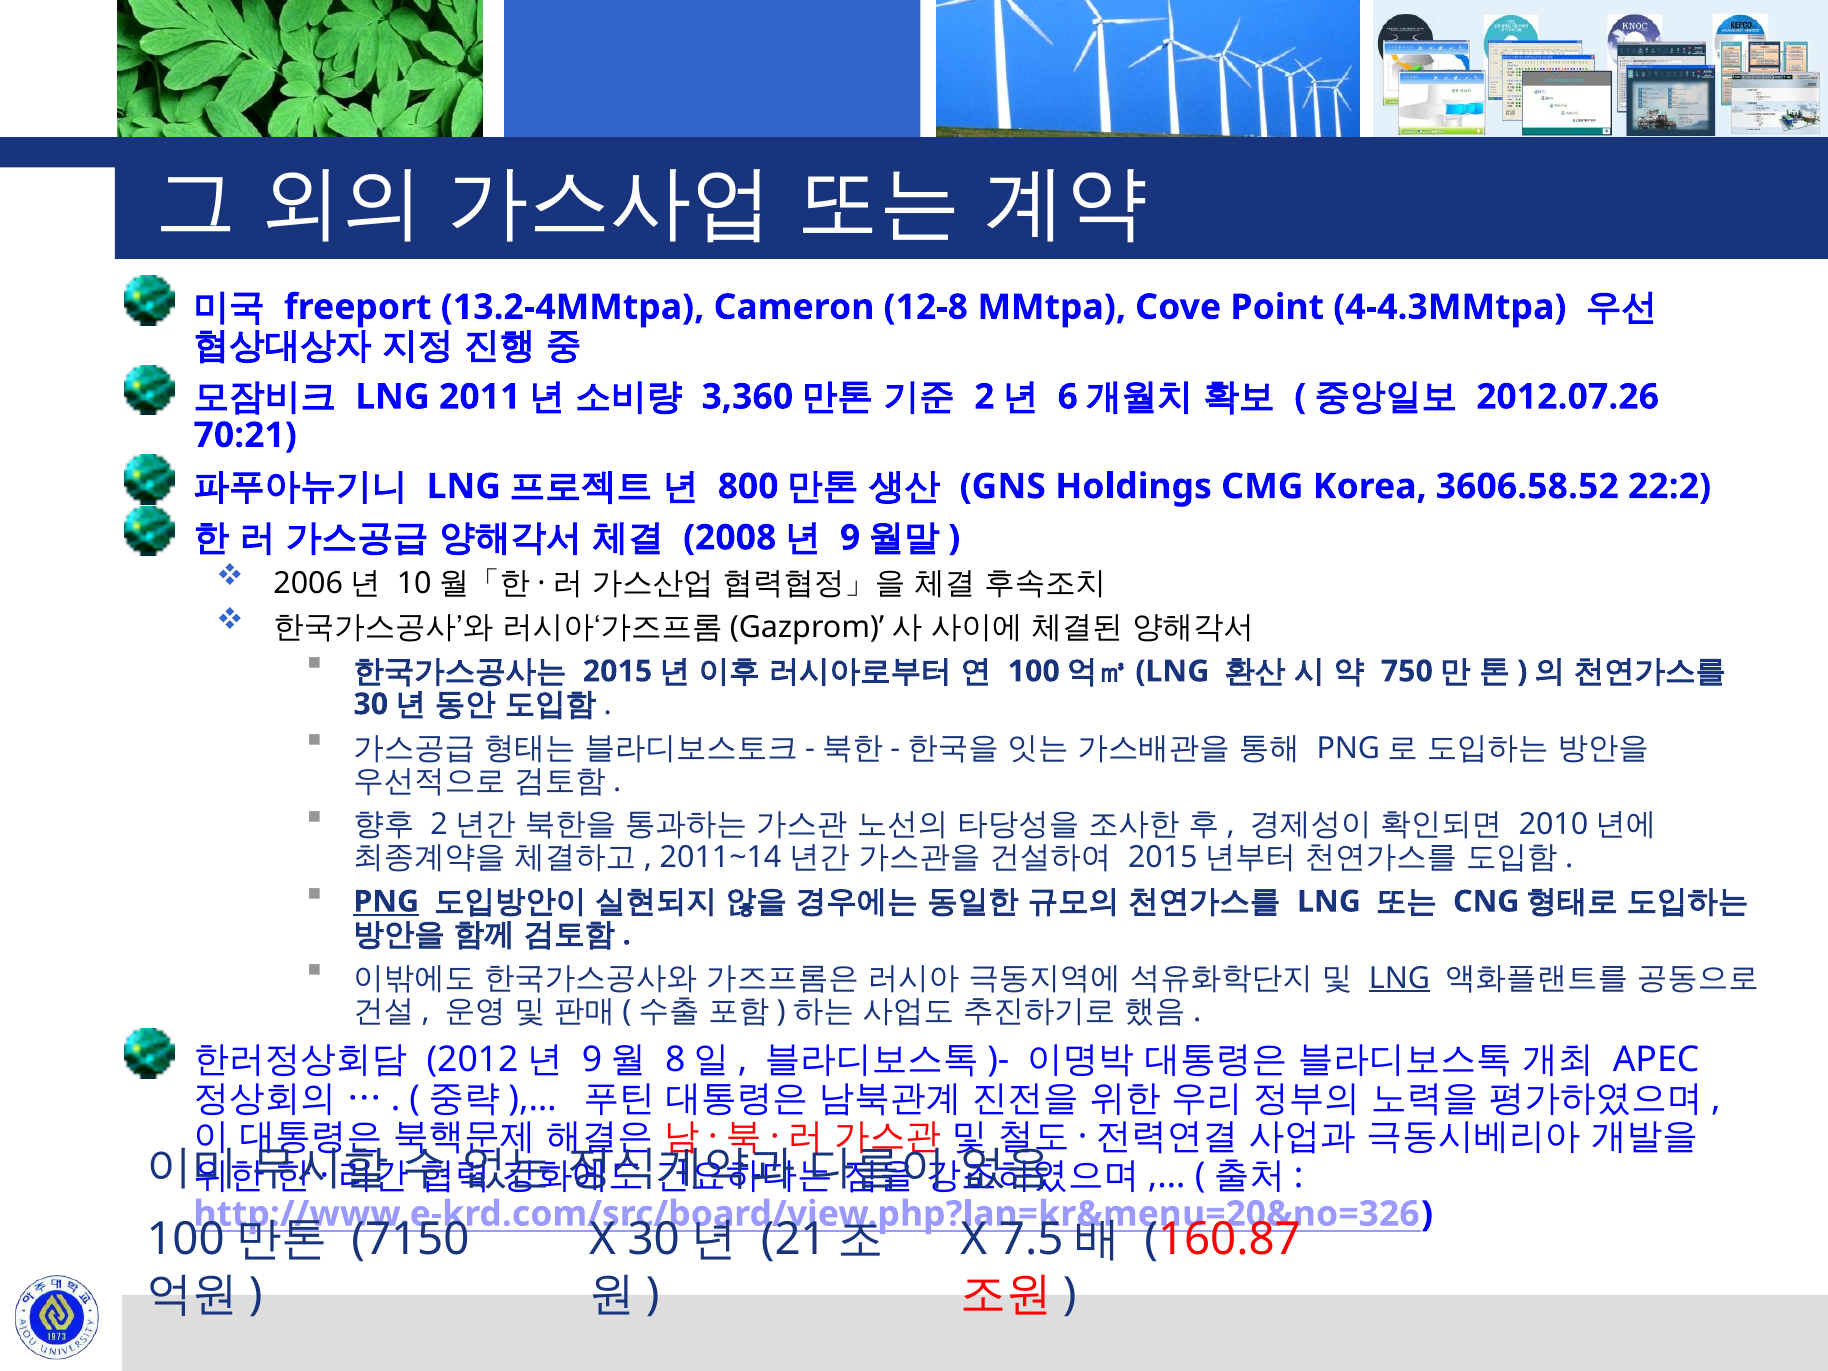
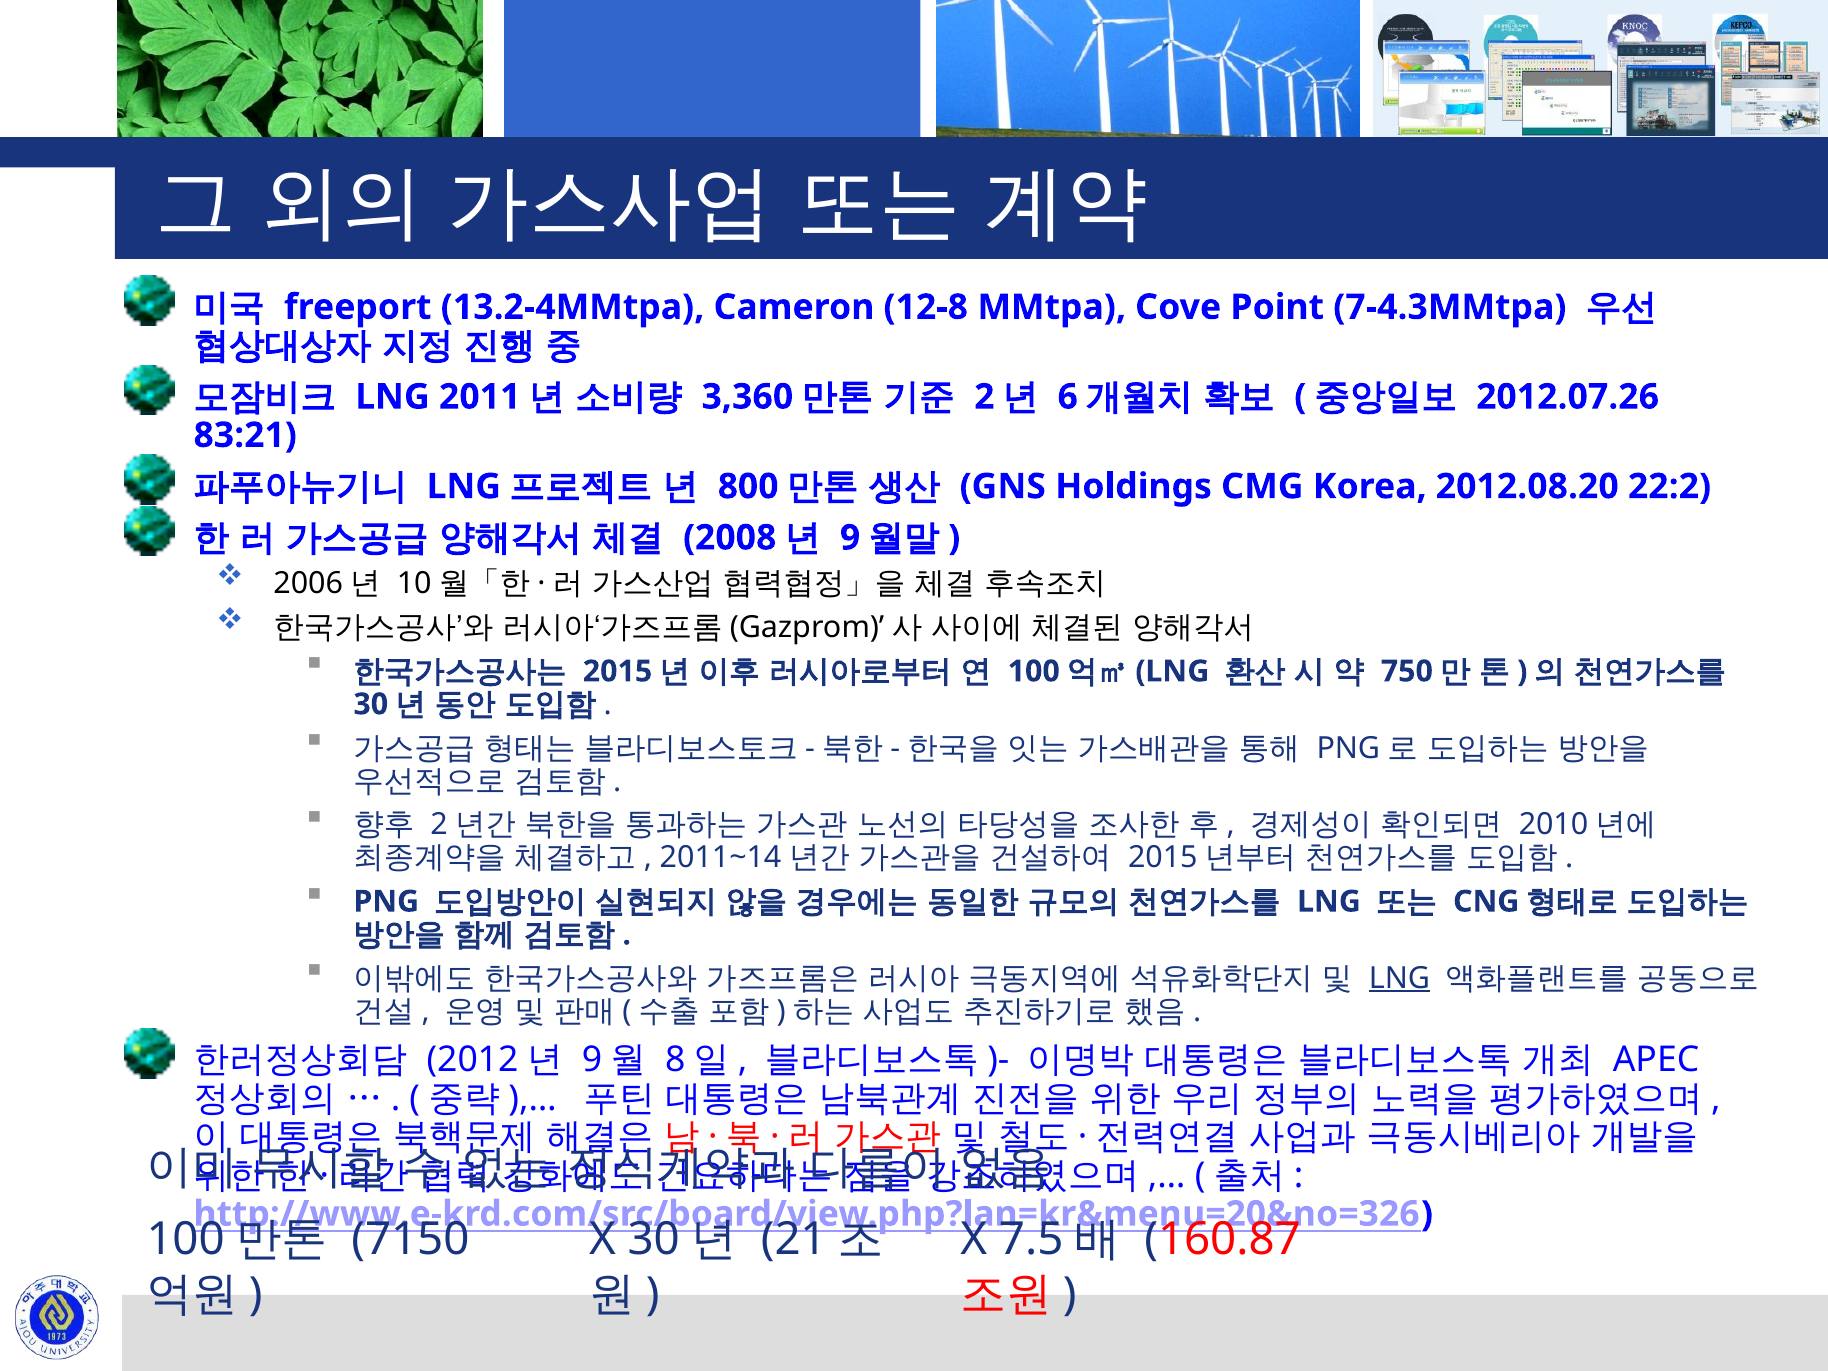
4-4.3MMtpa: 4-4.3MMtpa -> 7-4.3MMtpa
70:21: 70:21 -> 83:21
3606.58.52: 3606.58.52 -> 2012.08.20
PNG underline: present -> none
